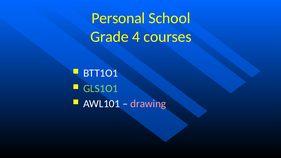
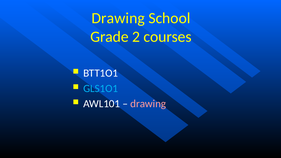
Personal at (118, 18): Personal -> Drawing
4: 4 -> 2
GLS1O1 colour: light green -> light blue
